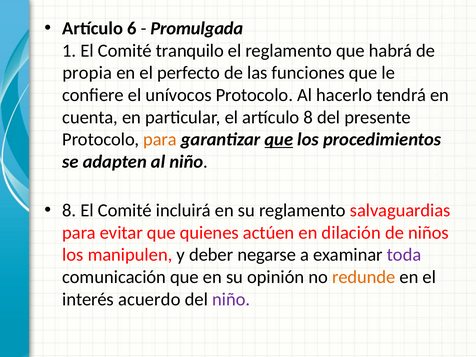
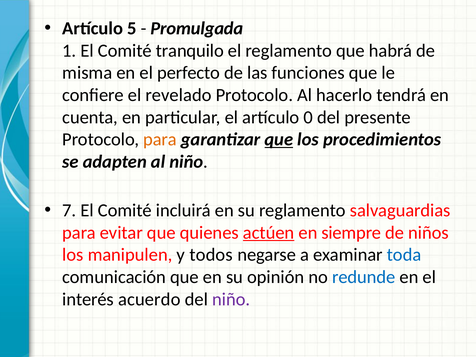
6: 6 -> 5
propia: propia -> misma
unívocos: unívocos -> revelado
artículo 8: 8 -> 0
8 at (69, 210): 8 -> 7
actúen underline: none -> present
dilación: dilación -> siempre
deber: deber -> todos
toda colour: purple -> blue
redunde colour: orange -> blue
